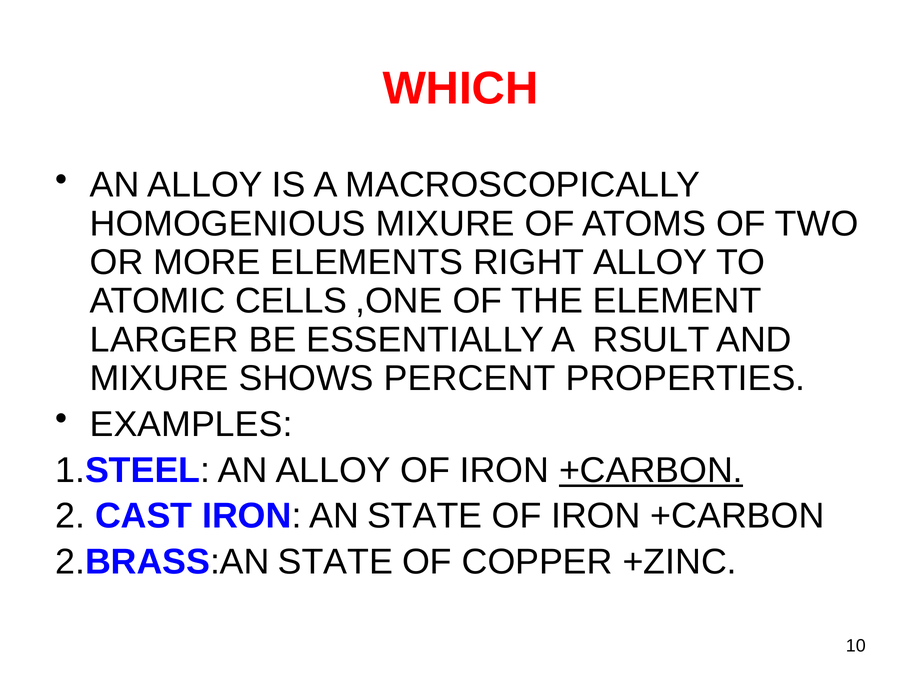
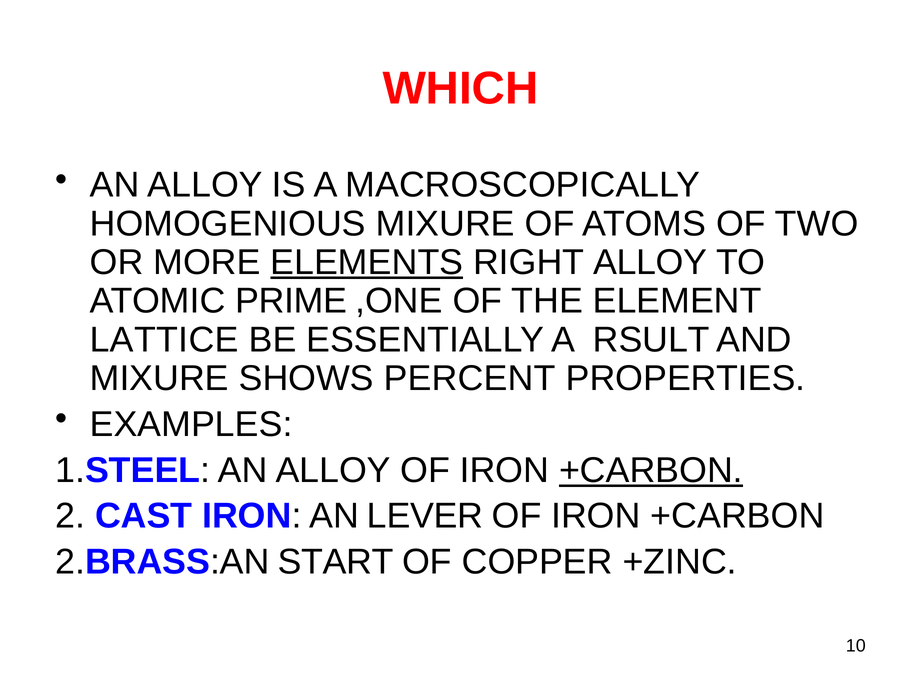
ELEMENTS underline: none -> present
CELLS: CELLS -> PRIME
LARGER: LARGER -> LATTICE
AN STATE: STATE -> LEVER
2.BRASS:AN STATE: STATE -> START
